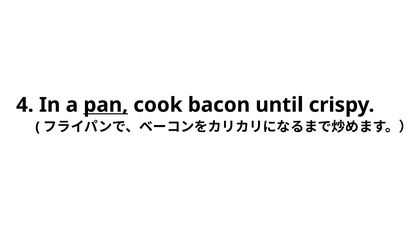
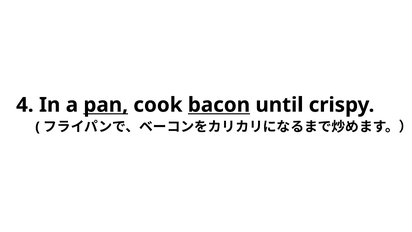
bacon underline: none -> present
